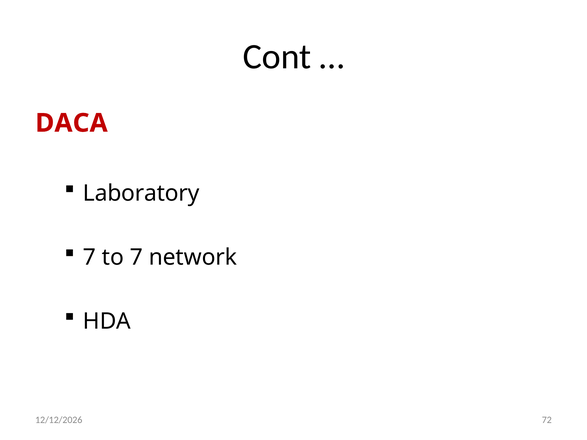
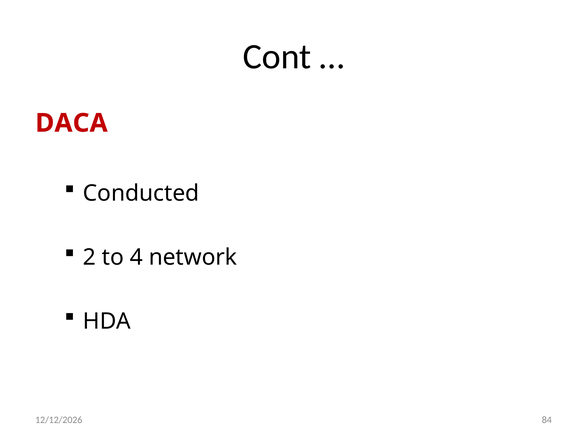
Laboratory: Laboratory -> Conducted
7 at (89, 257): 7 -> 2
to 7: 7 -> 4
72: 72 -> 84
